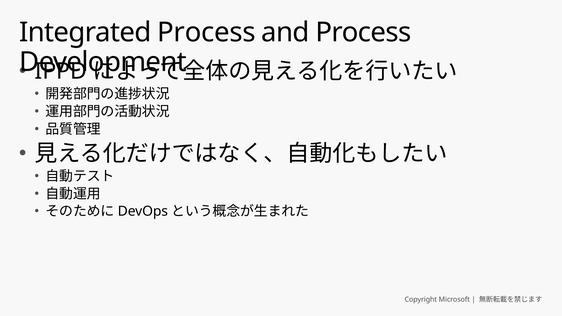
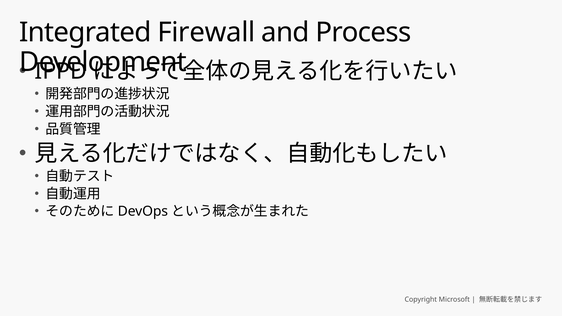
Integrated Process: Process -> Firewall
